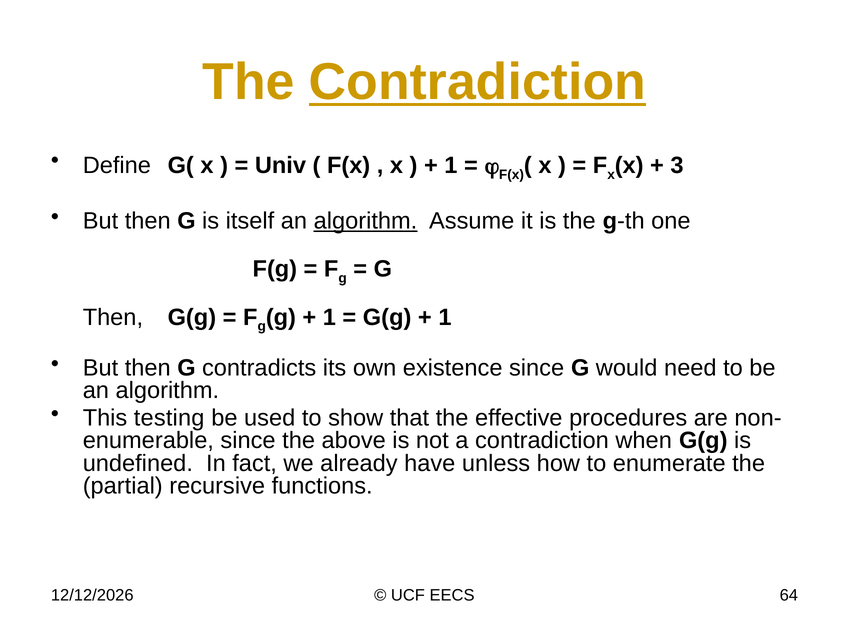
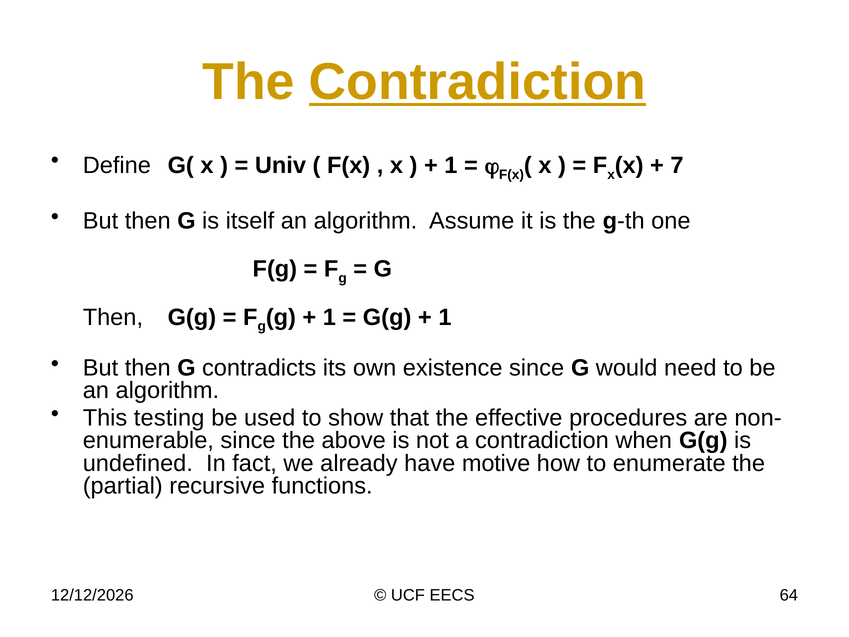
3: 3 -> 7
algorithm at (365, 221) underline: present -> none
unless: unless -> motive
